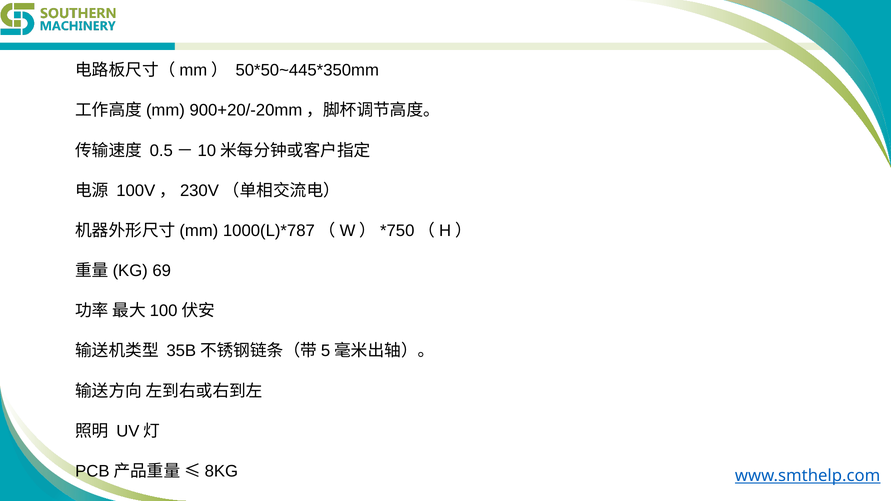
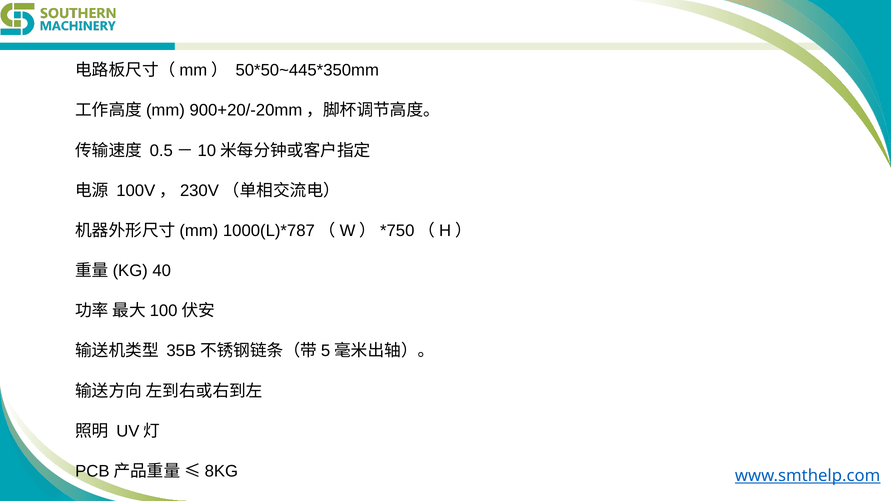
69: 69 -> 40
